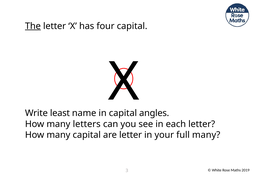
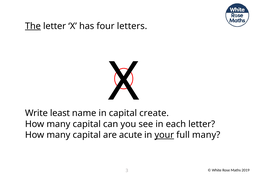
four capital: capital -> letters
angles: angles -> create
letters at (87, 124): letters -> capital
are letter: letter -> acute
your underline: none -> present
